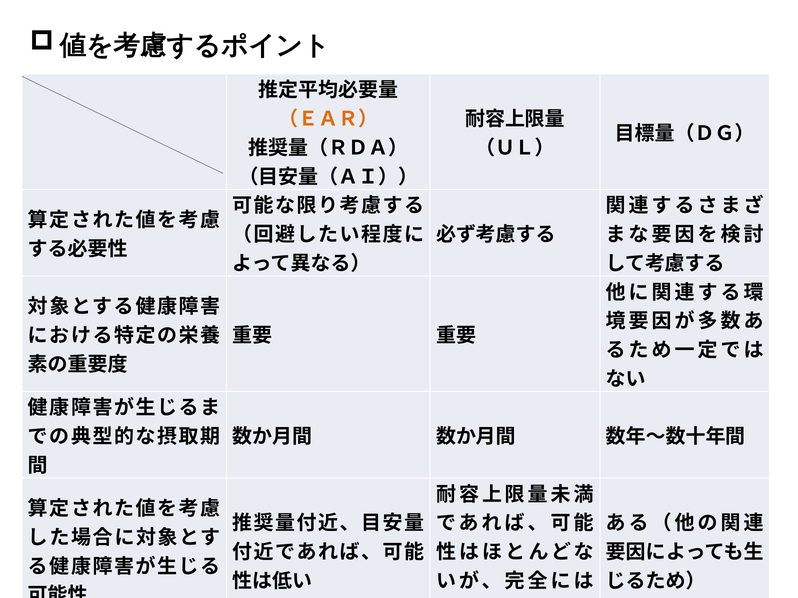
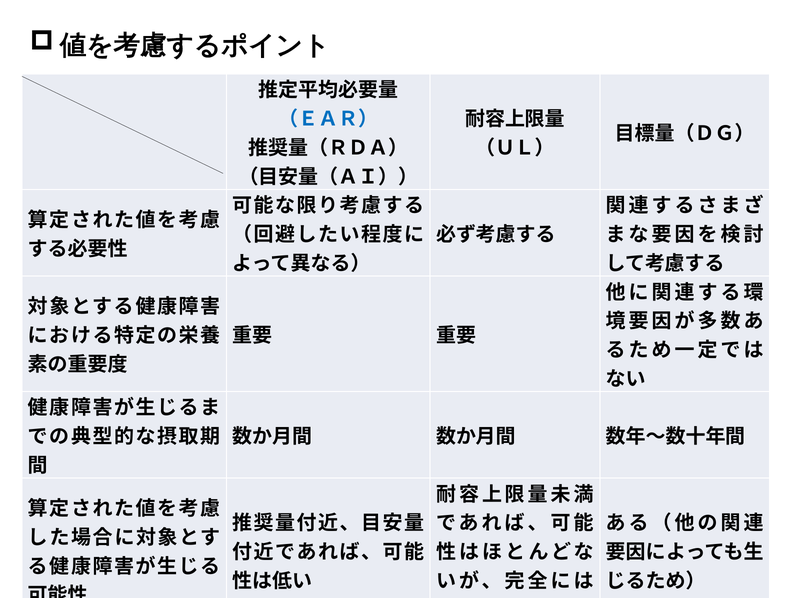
（ＥＡＲ） colour: orange -> blue
